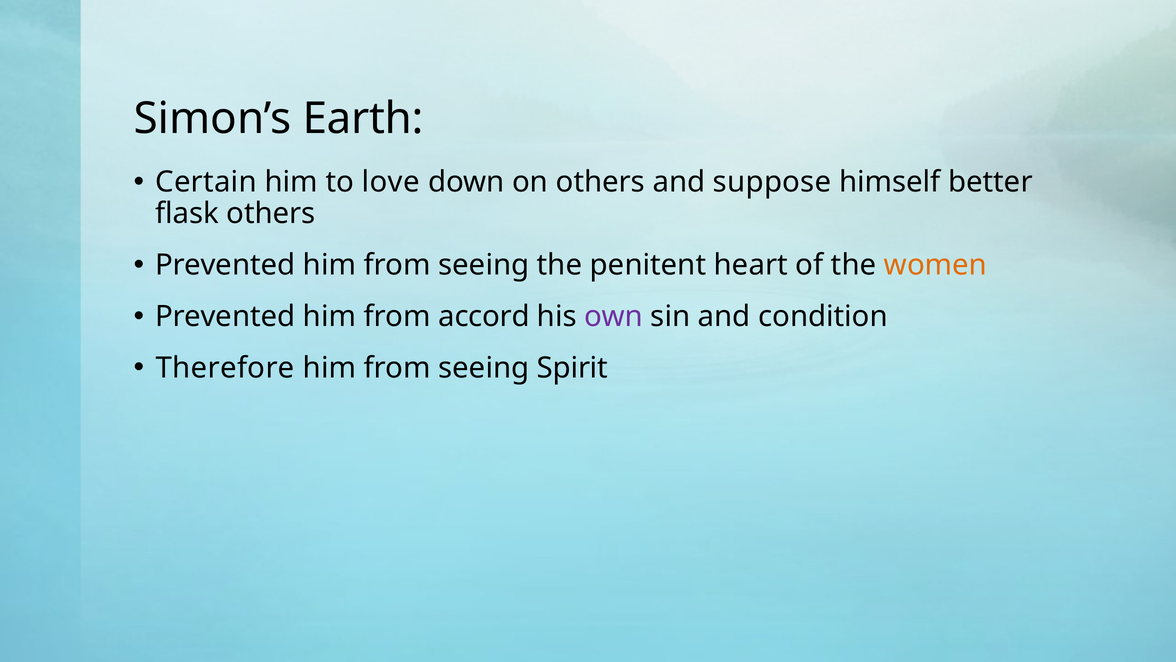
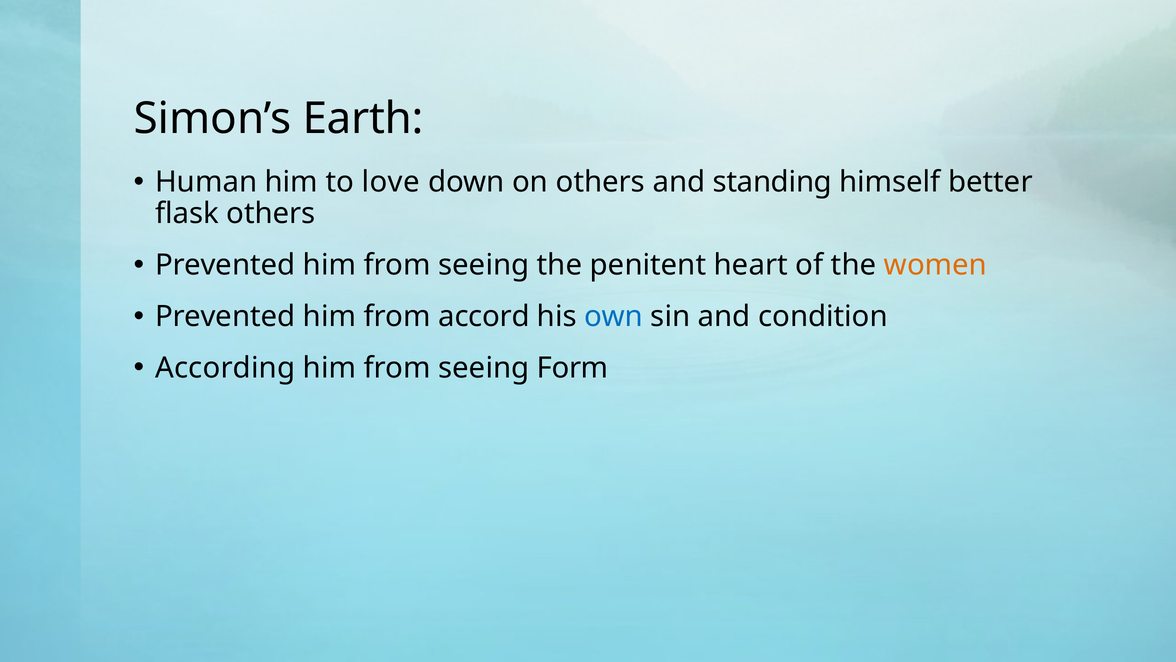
Certain: Certain -> Human
suppose: suppose -> standing
own colour: purple -> blue
Therefore: Therefore -> According
Spirit: Spirit -> Form
